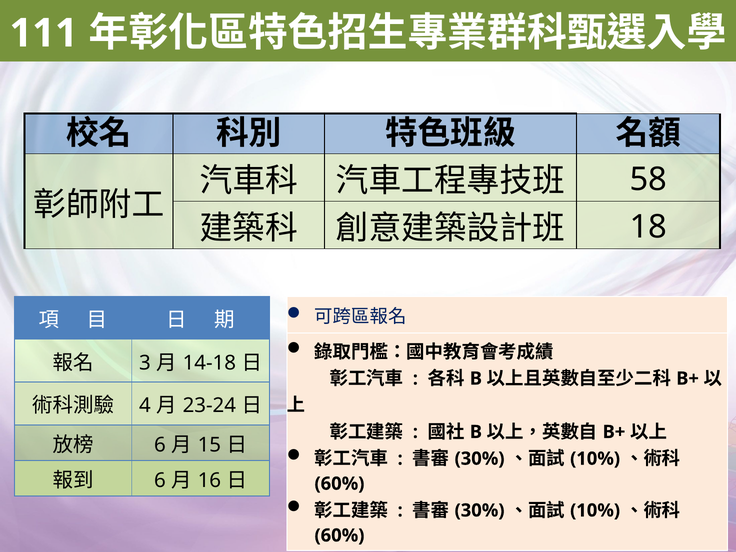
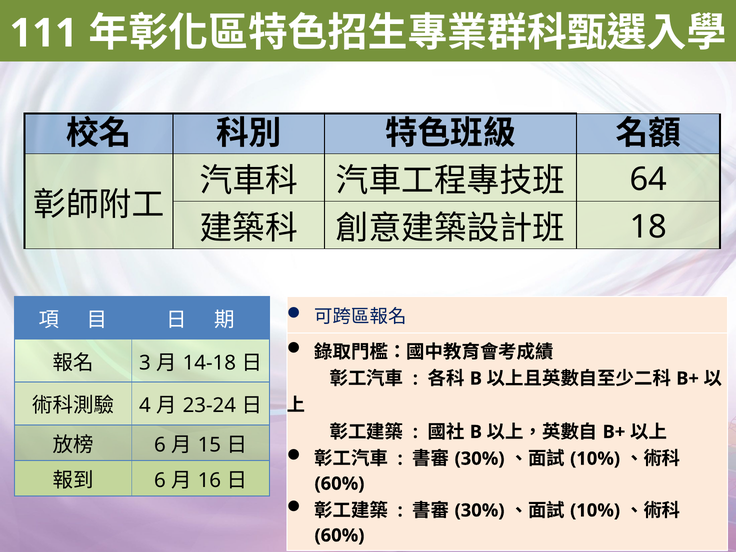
58: 58 -> 64
